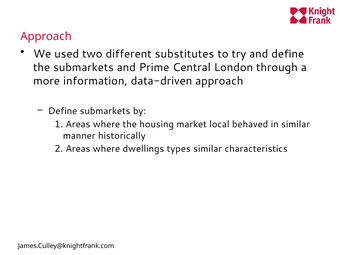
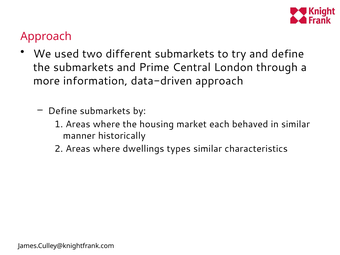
different substitutes: substitutes -> submarkets
local: local -> each
